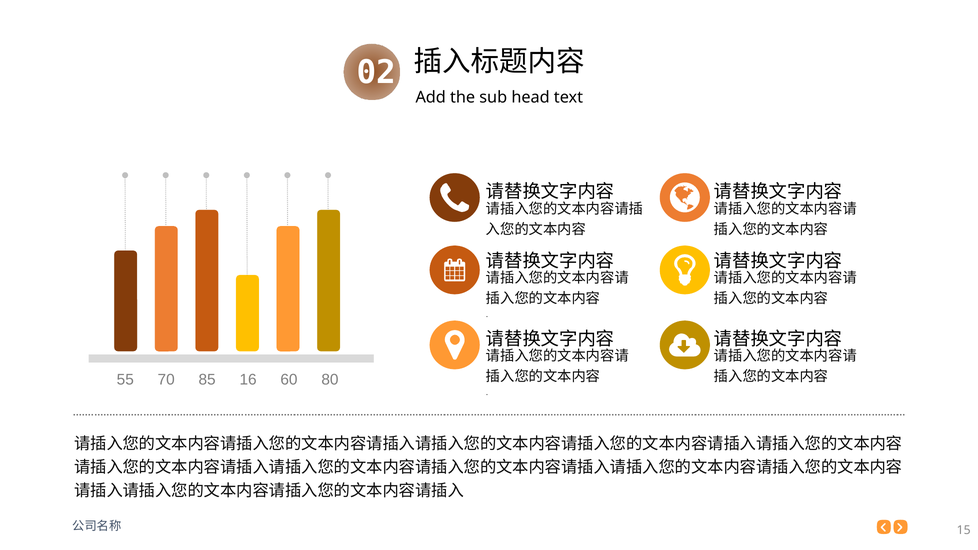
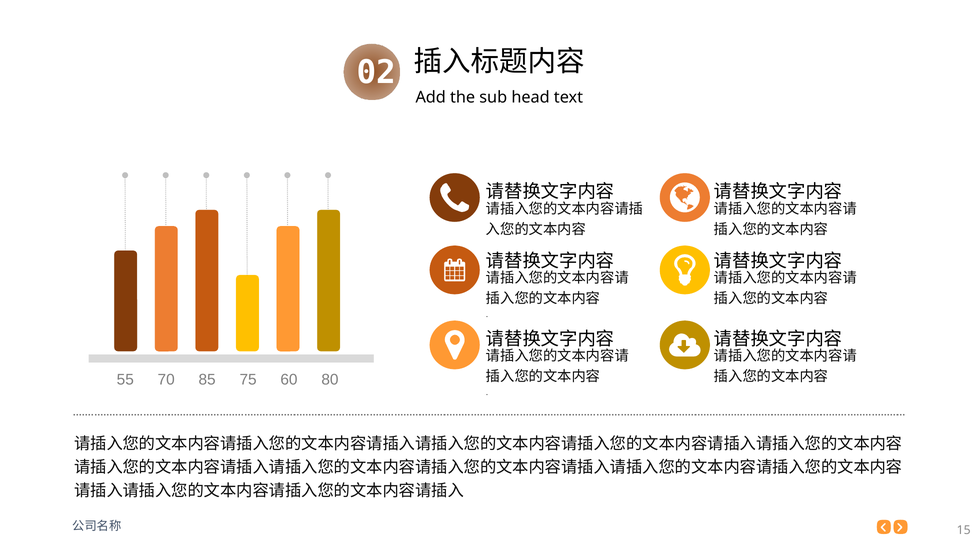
16: 16 -> 75
